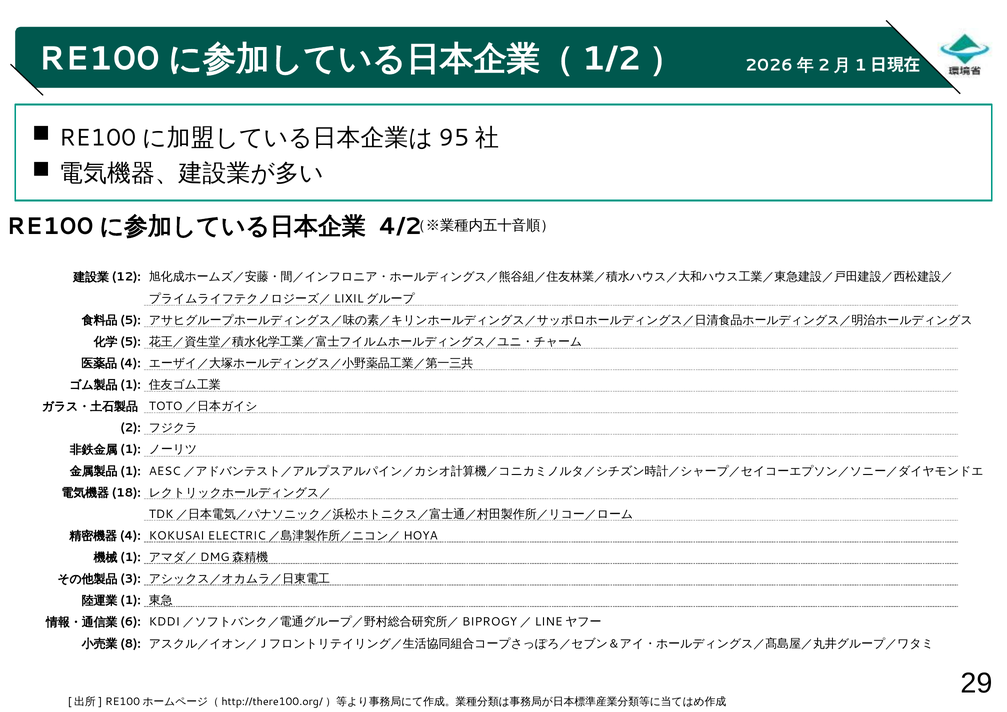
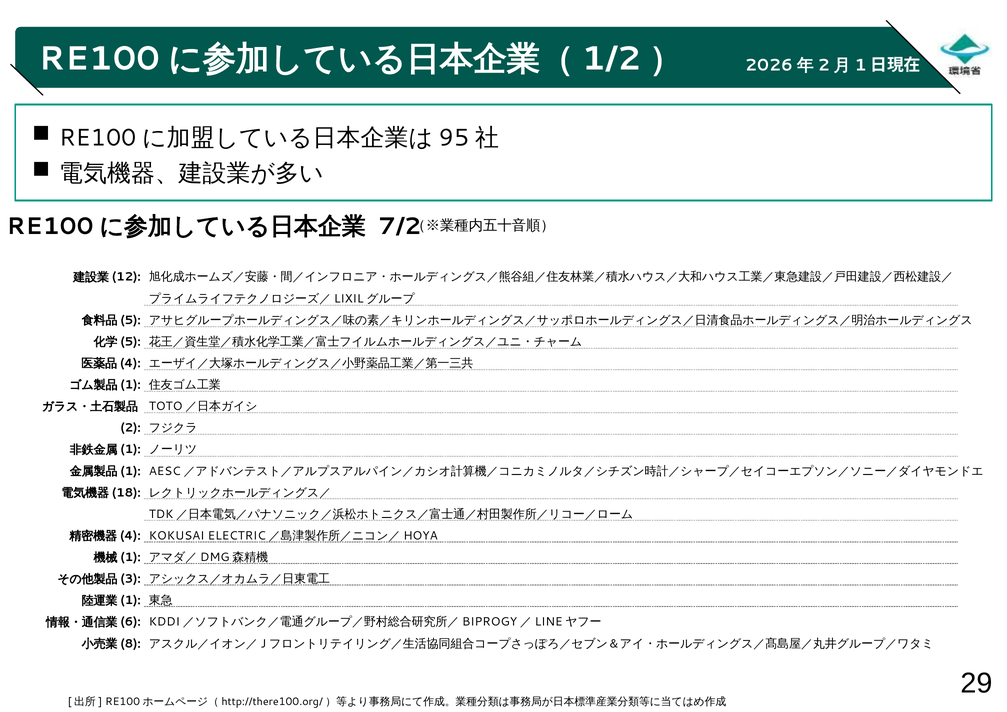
4/2: 4/2 -> 7/2
